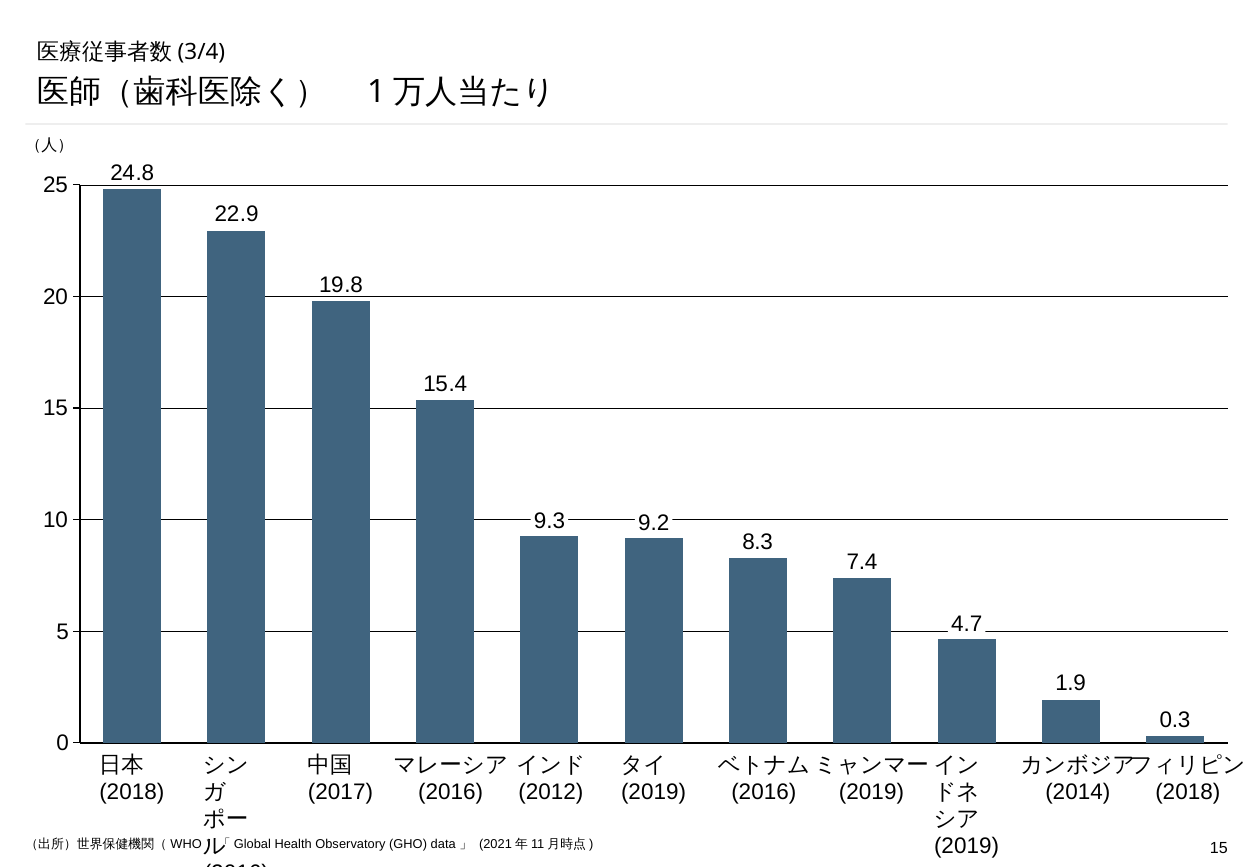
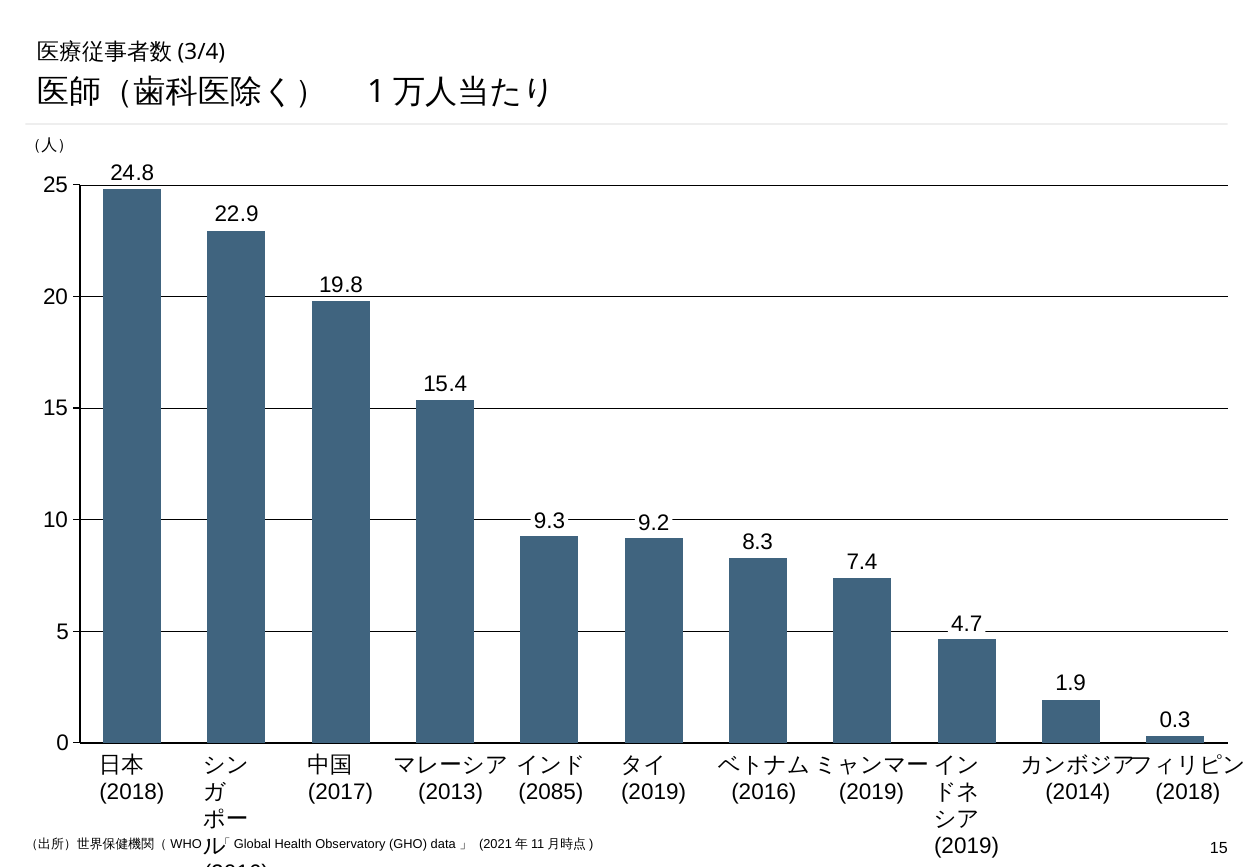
2016 at (451, 793): 2016 -> 2013
2012: 2012 -> 2085
